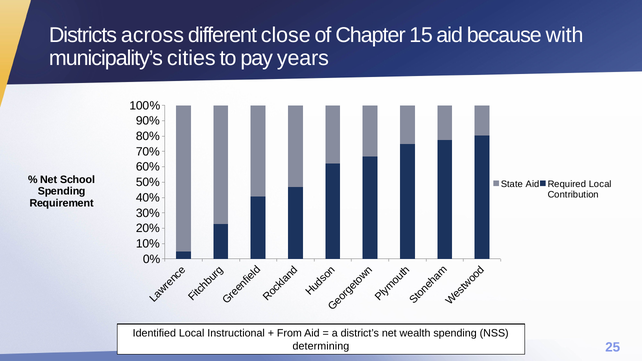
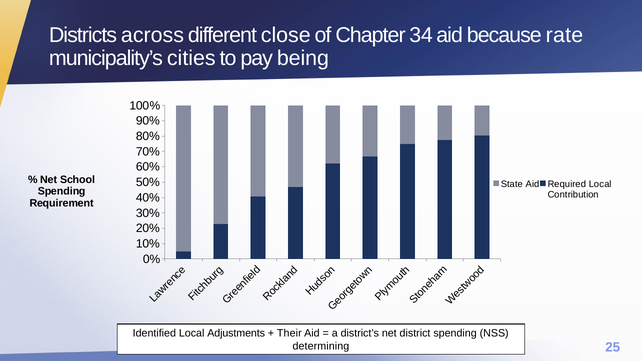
15: 15 -> 34
with: with -> rate
years: years -> being
Instructional: Instructional -> Adjustments
From: From -> Their
wealth: wealth -> district
